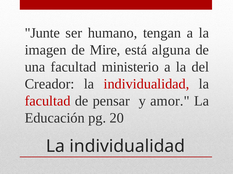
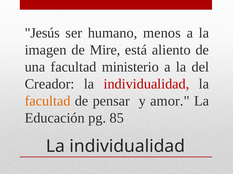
Junte: Junte -> Jesús
tengan: tengan -> menos
alguna: alguna -> aliento
facultad at (48, 101) colour: red -> orange
20: 20 -> 85
